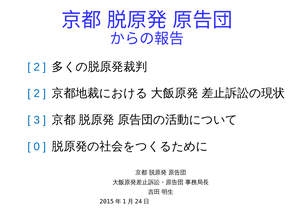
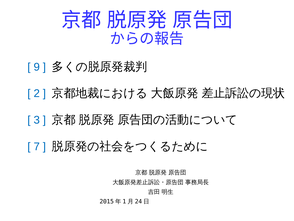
2 at (37, 67): 2 -> 9
0: 0 -> 7
